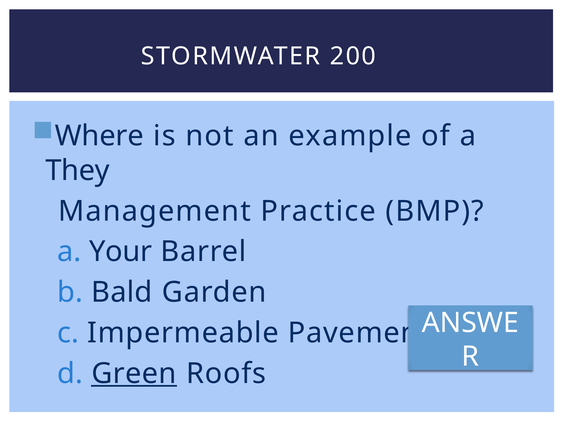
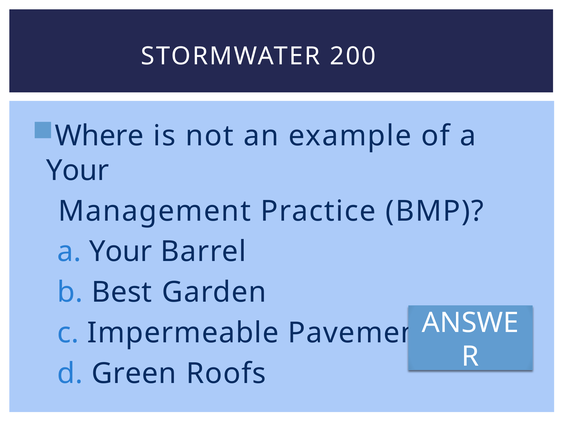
They at (78, 171): They -> Your
Bald: Bald -> Best
Green underline: present -> none
